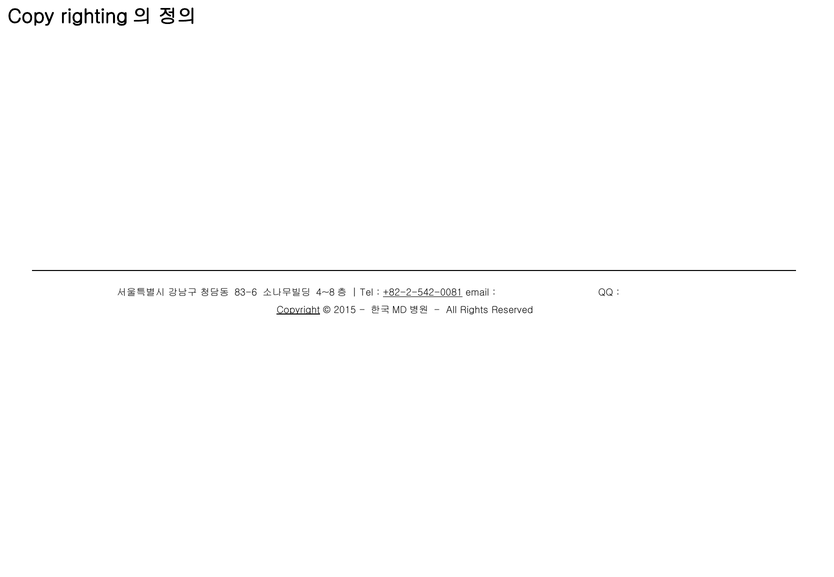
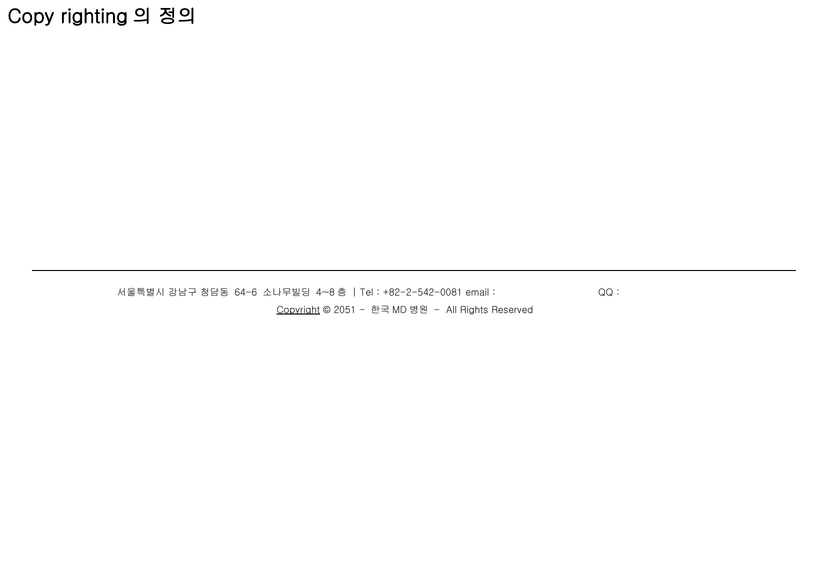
83-6: 83-6 -> 64-6
+82-2-542-0081 underline: present -> none
2015: 2015 -> 2051
